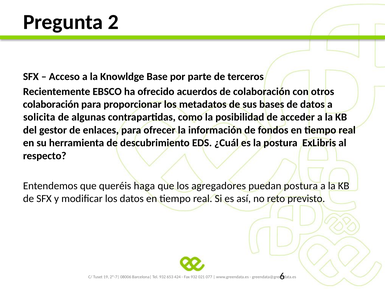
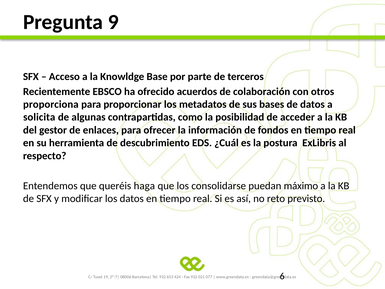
2: 2 -> 9
colaboración at (51, 104): colaboración -> proporciona
agregadores: agregadores -> consolidarse
puedan postura: postura -> máximo
